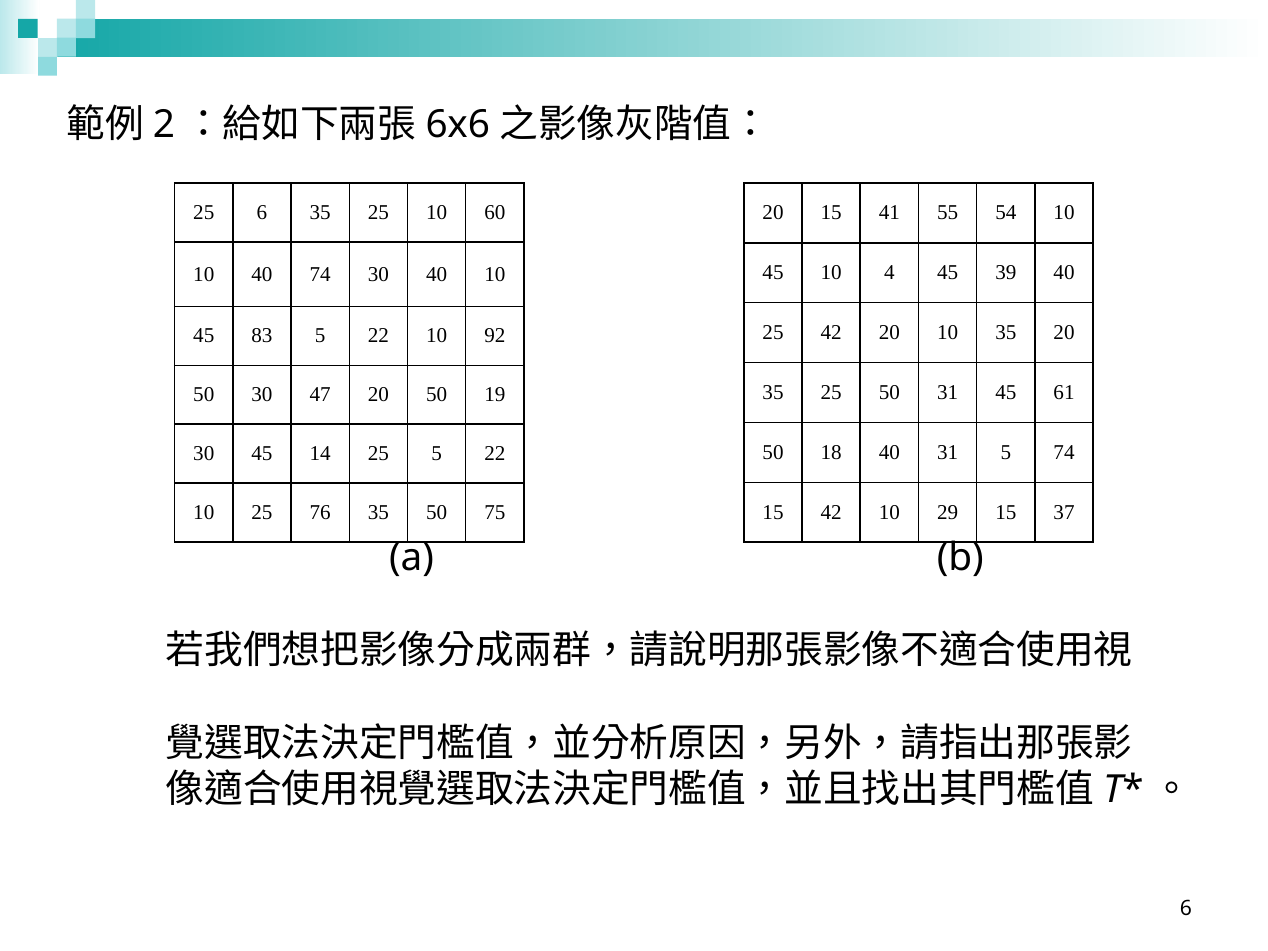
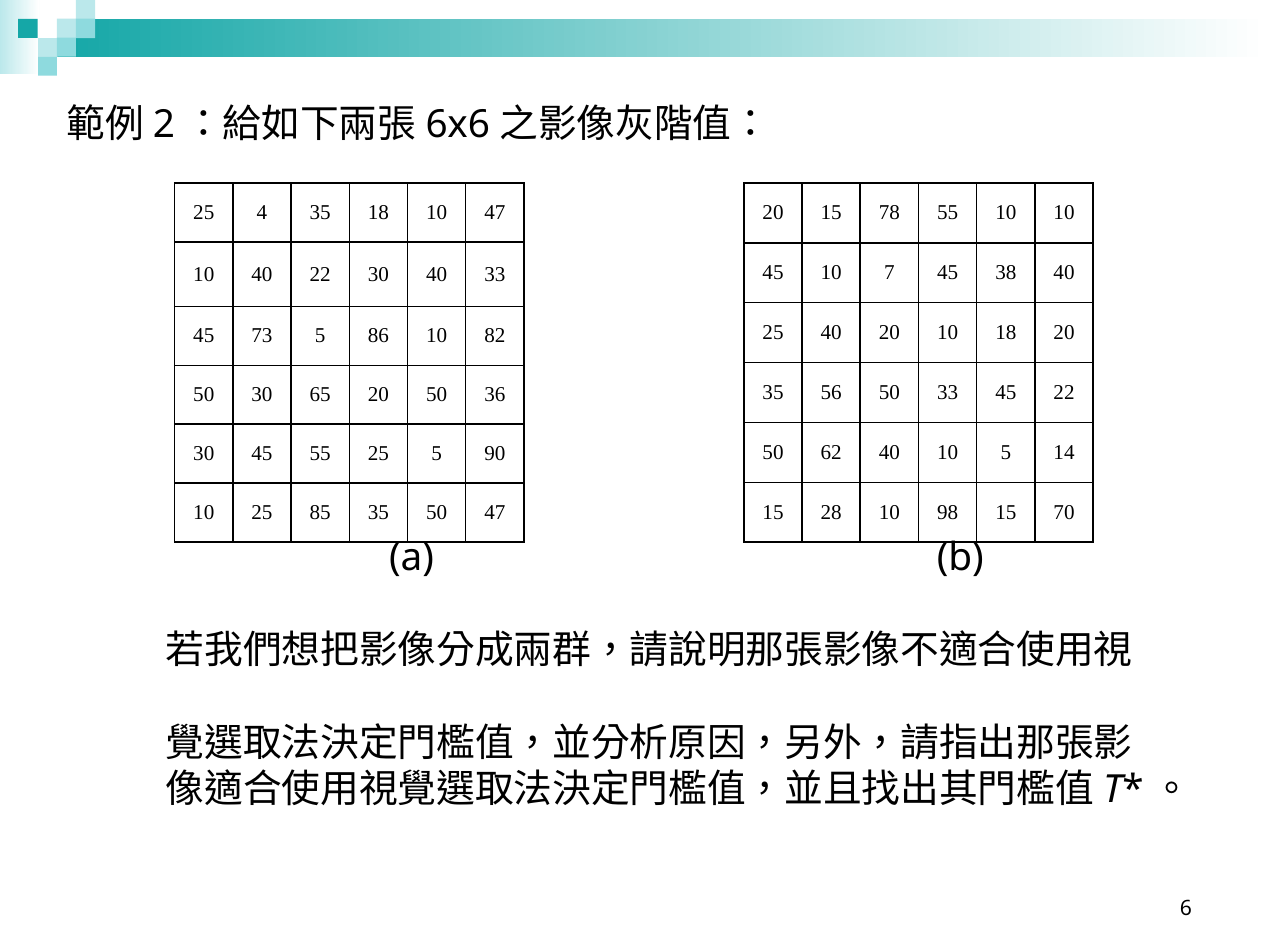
25 6: 6 -> 4
25 at (378, 212): 25 -> 18
10 60: 60 -> 47
41: 41 -> 78
55 54: 54 -> 10
4: 4 -> 7
39: 39 -> 38
40 74: 74 -> 22
40 10: 10 -> 33
25 42: 42 -> 40
10 35: 35 -> 18
83: 83 -> 73
22 at (378, 336): 22 -> 86
92: 92 -> 82
25 at (831, 393): 25 -> 56
50 31: 31 -> 33
45 61: 61 -> 22
47: 47 -> 65
19: 19 -> 36
18: 18 -> 62
40 31: 31 -> 10
5 74: 74 -> 14
45 14: 14 -> 55
25 5 22: 22 -> 90
15 42: 42 -> 28
29: 29 -> 98
37: 37 -> 70
76: 76 -> 85
50 75: 75 -> 47
